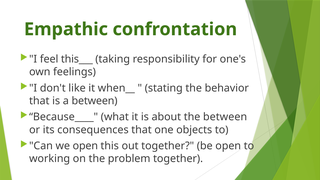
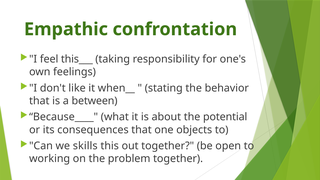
the between: between -> potential
we open: open -> skills
